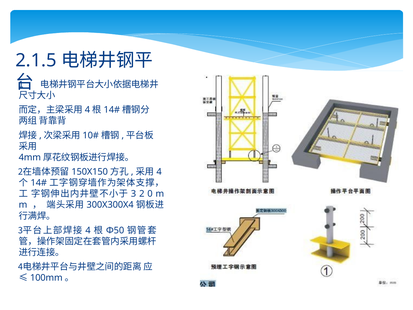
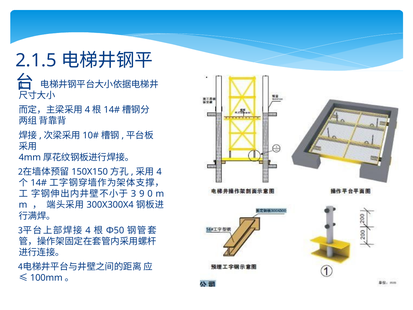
2: 2 -> 9
